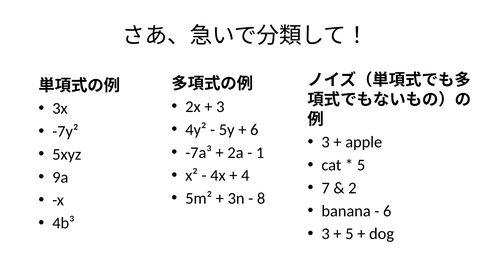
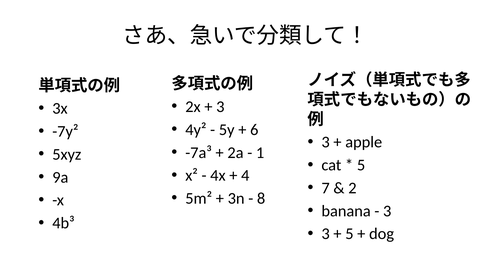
6 at (387, 211): 6 -> 3
